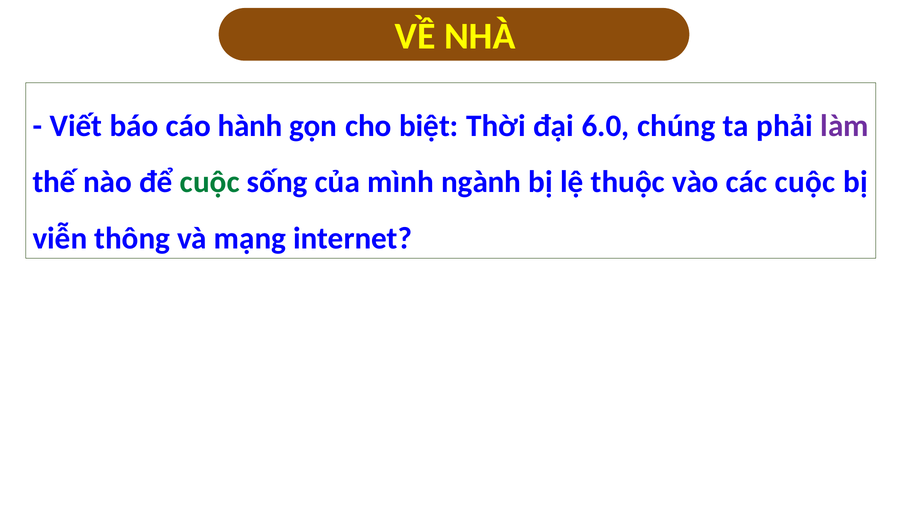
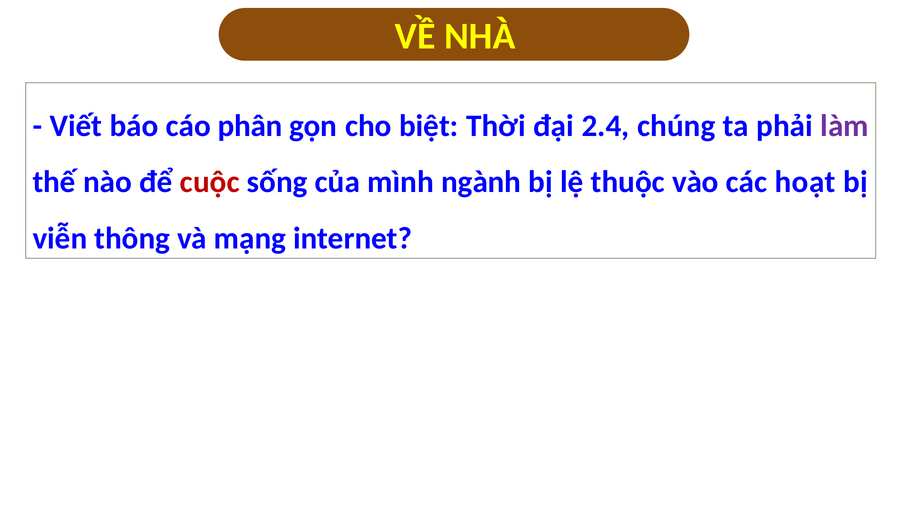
hành: hành -> phân
6.0: 6.0 -> 2.4
cuộc at (210, 182) colour: green -> red
các cuộc: cuộc -> hoạt
